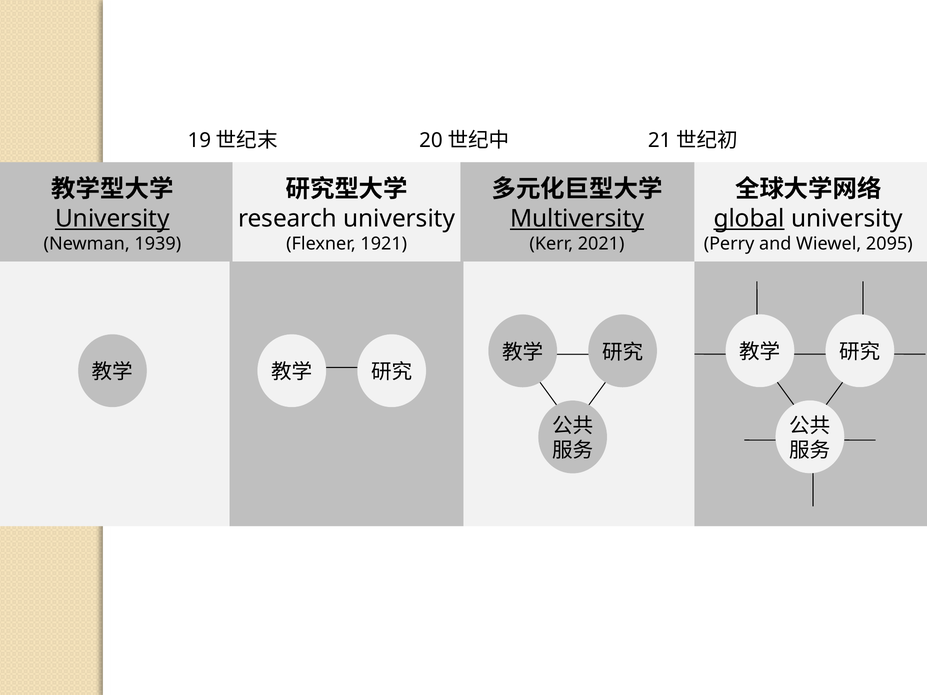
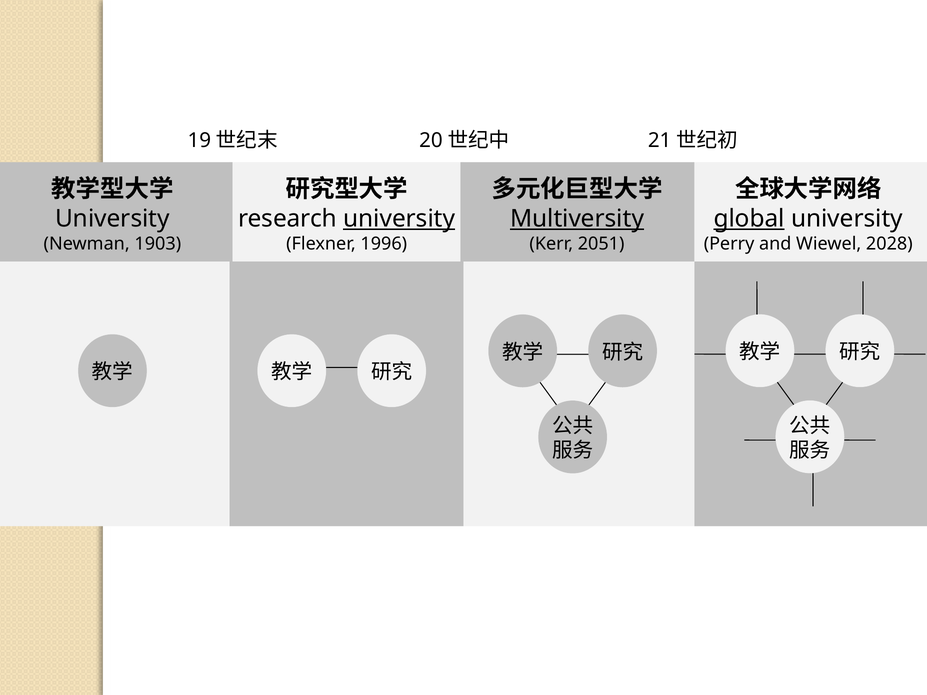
University at (112, 219) underline: present -> none
university at (399, 219) underline: none -> present
1939: 1939 -> 1903
1921: 1921 -> 1996
2021: 2021 -> 2051
2095: 2095 -> 2028
